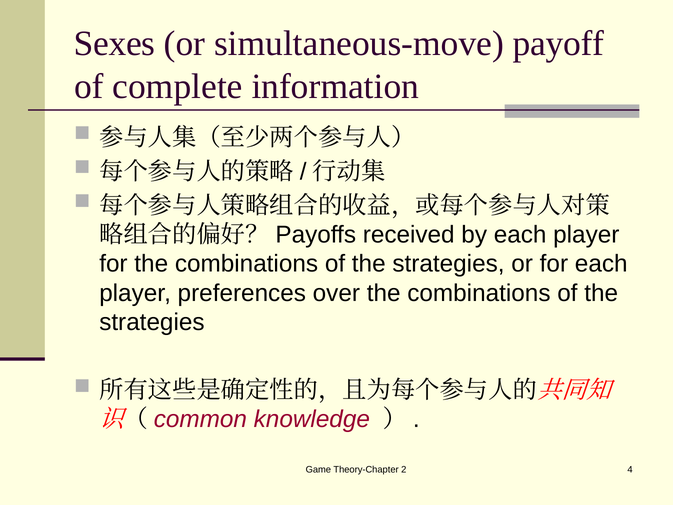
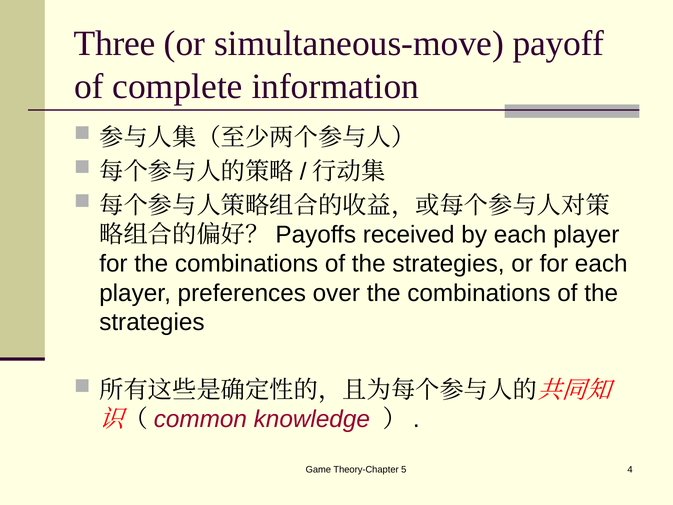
Sexes: Sexes -> Three
2: 2 -> 5
